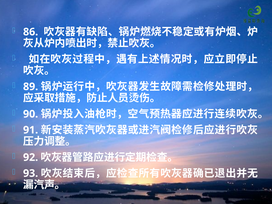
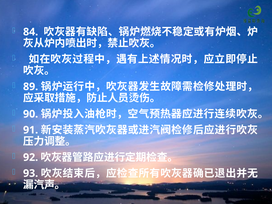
86: 86 -> 84
